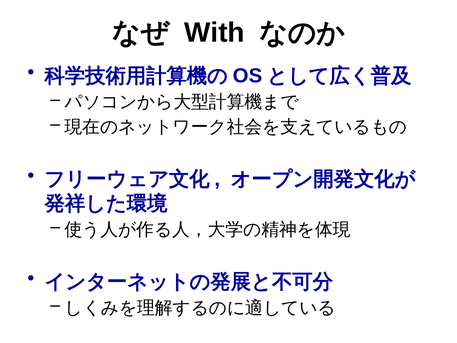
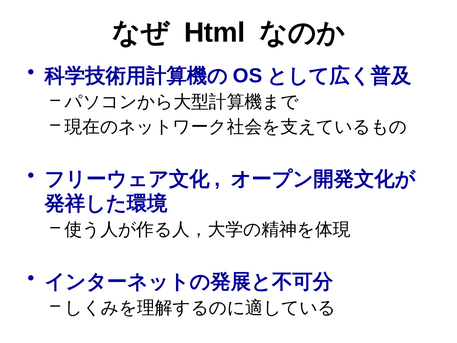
With: With -> Html
